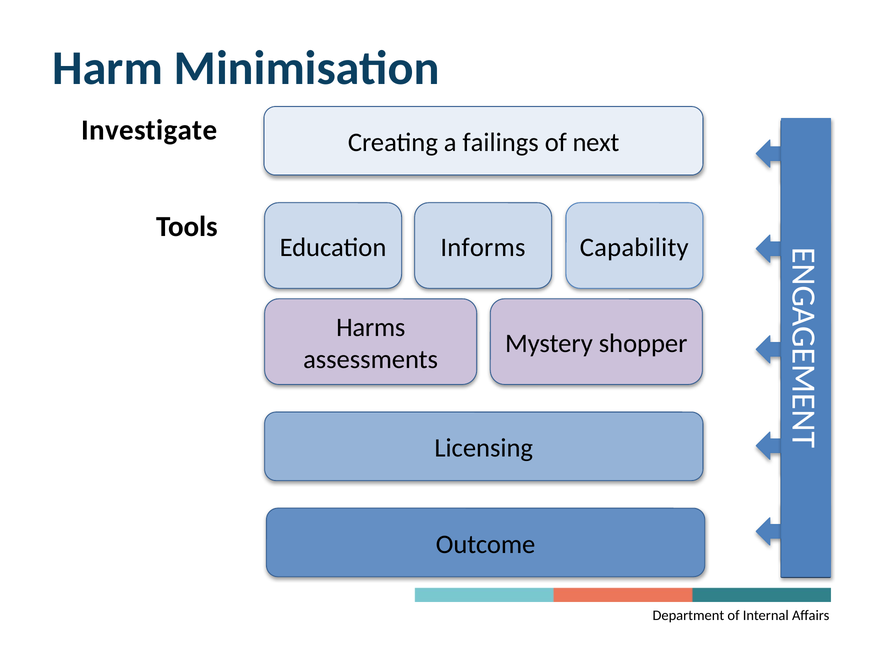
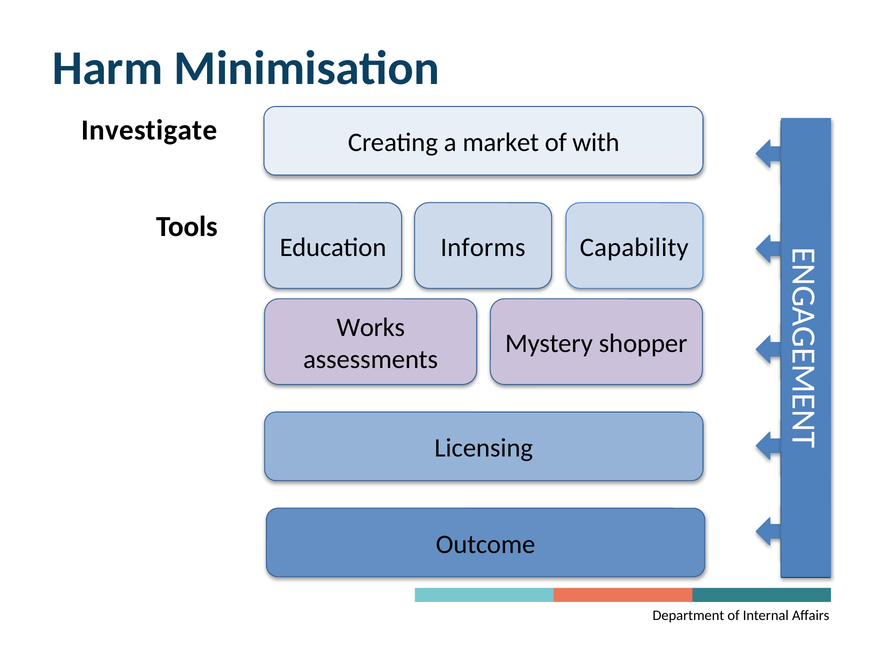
failings: failings -> market
next: next -> with
Harms: Harms -> Works
